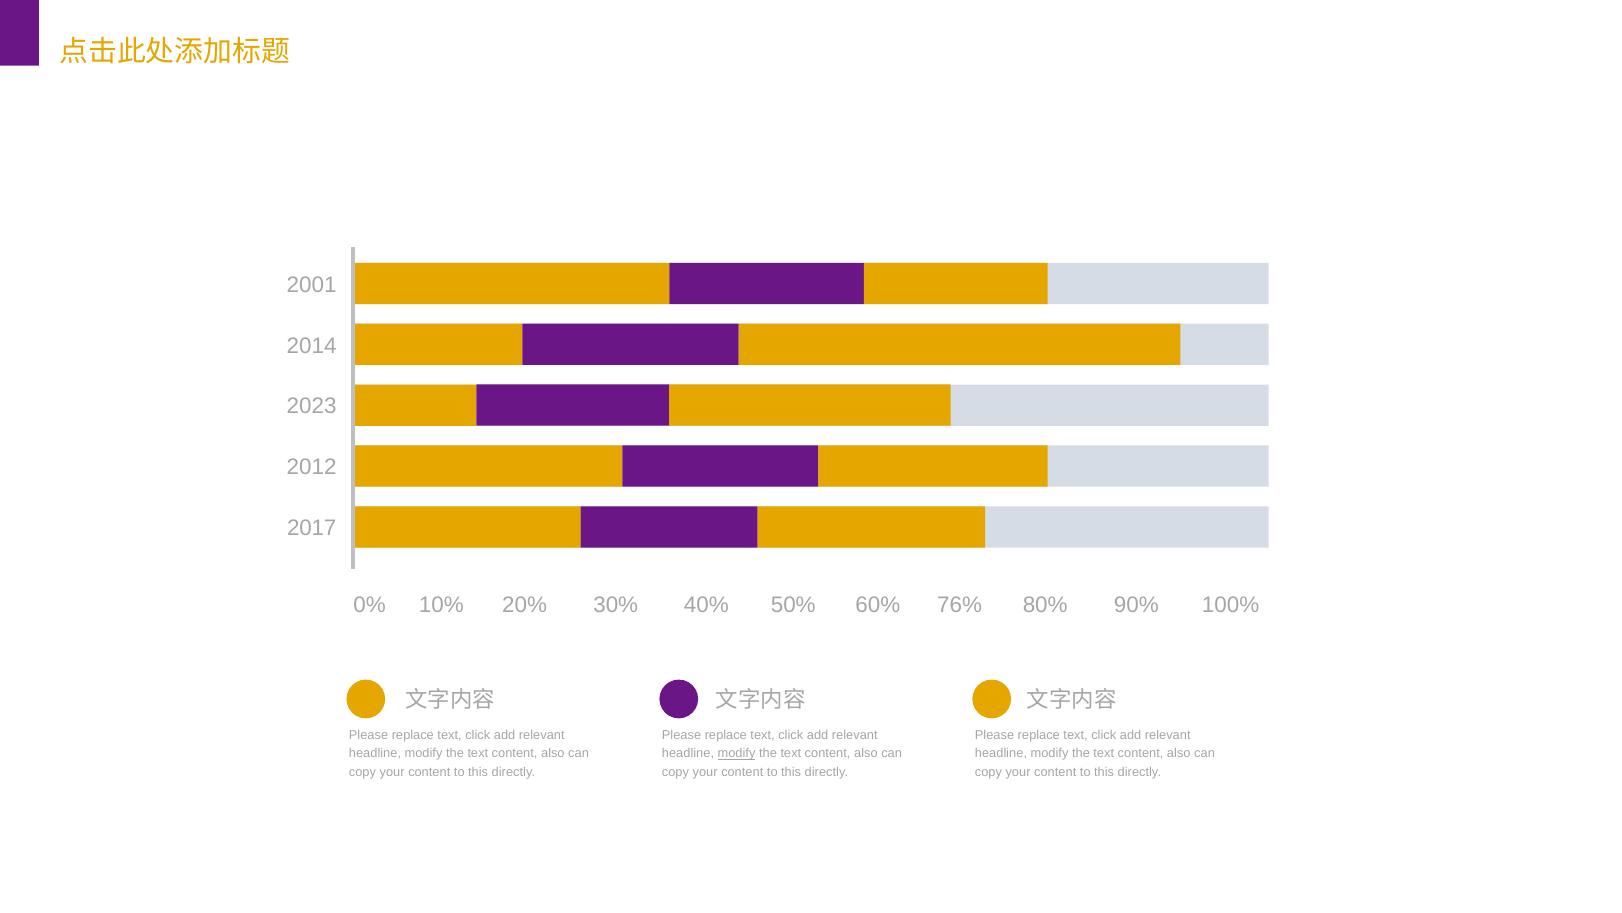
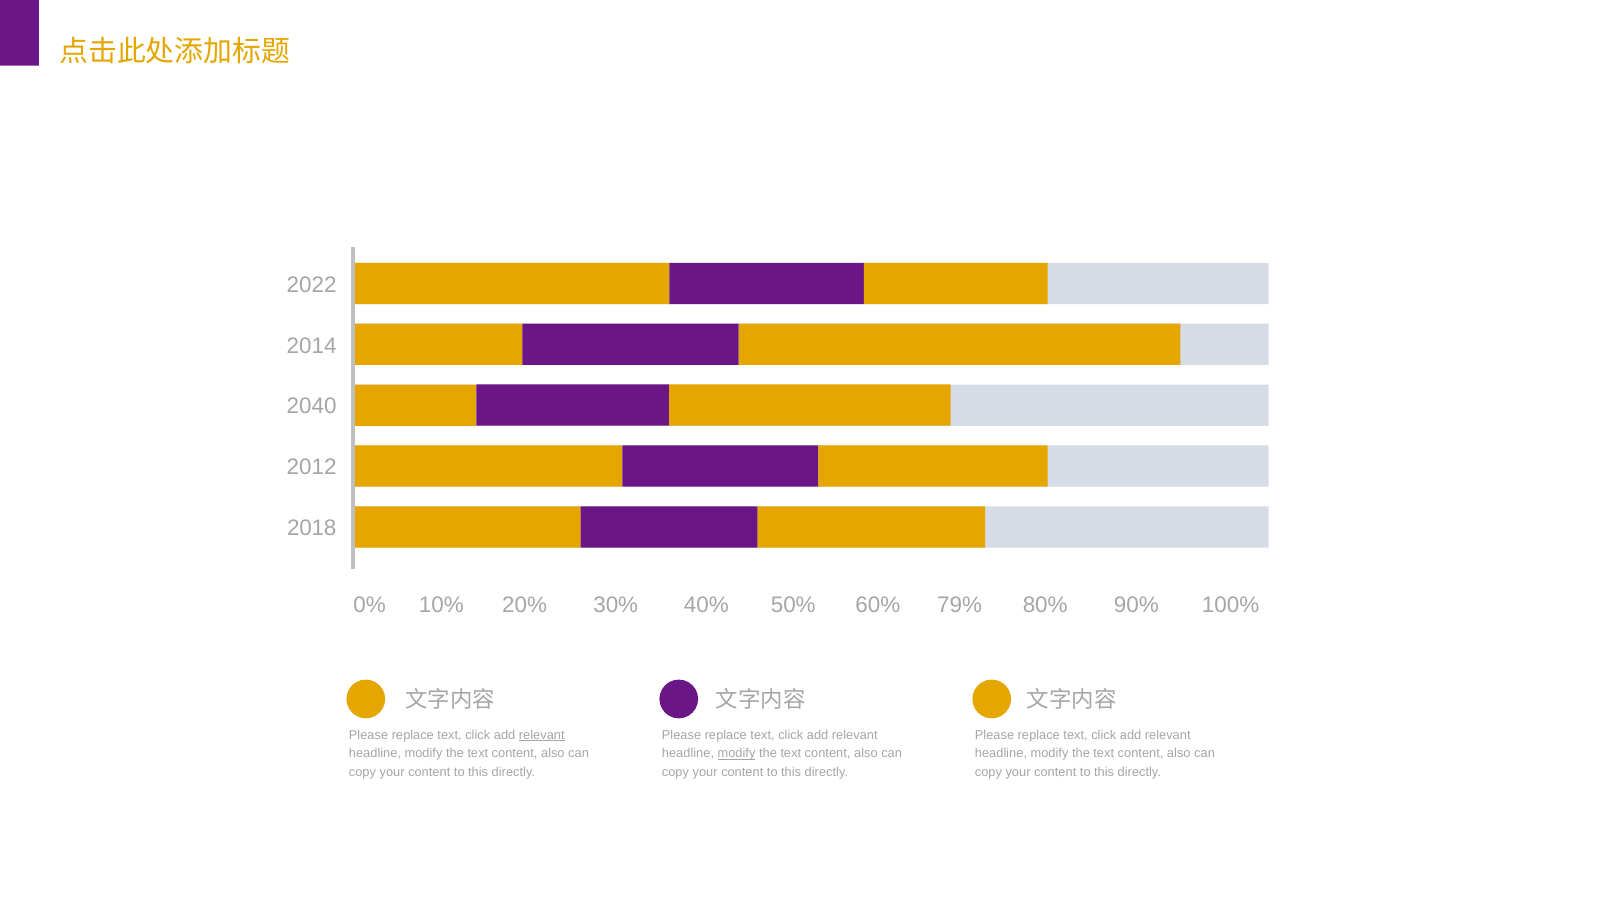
2001: 2001 -> 2022
2023: 2023 -> 2040
2017: 2017 -> 2018
76%: 76% -> 79%
relevant at (542, 735) underline: none -> present
